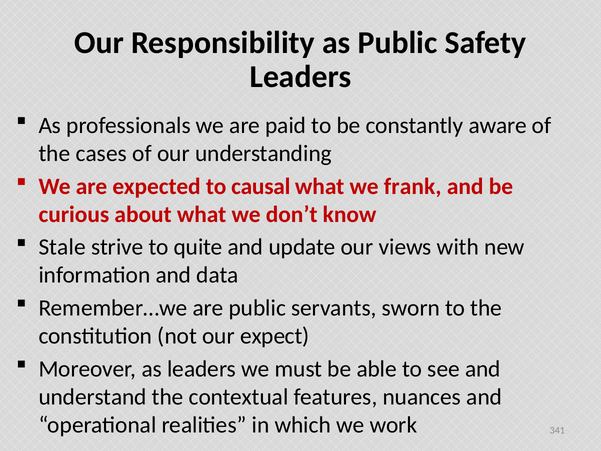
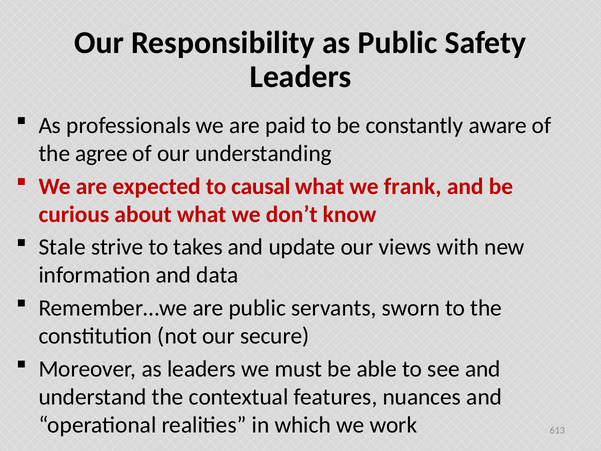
cases: cases -> agree
quite: quite -> takes
expect: expect -> secure
341: 341 -> 613
